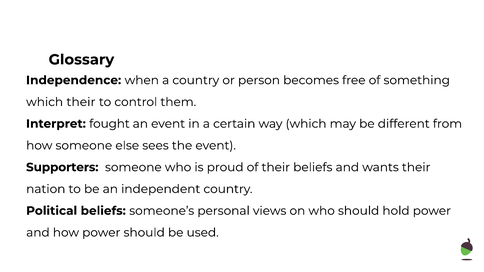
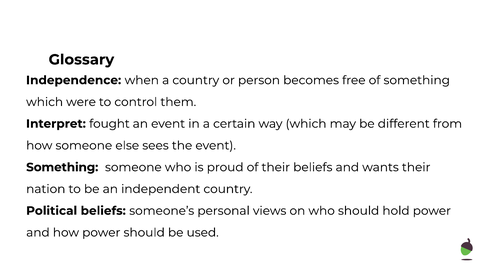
which their: their -> were
Supporters at (62, 167): Supporters -> Something
